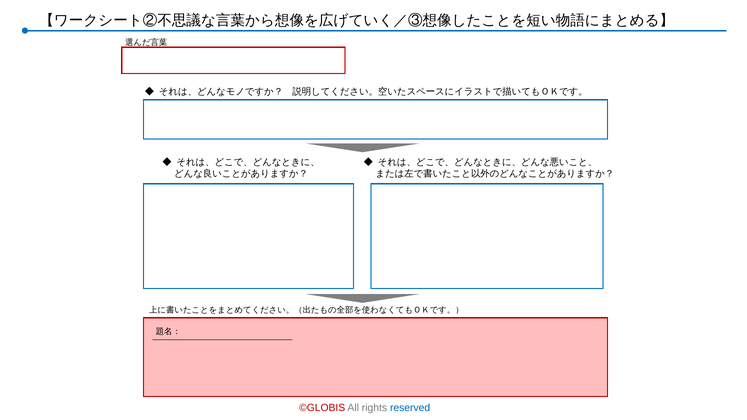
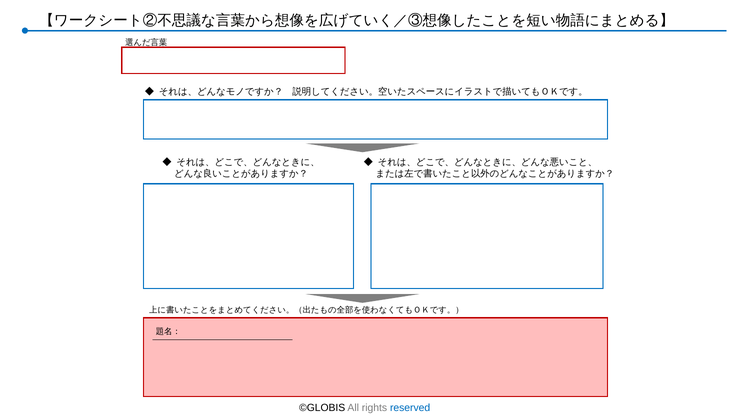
©GLOBIS colour: red -> black
